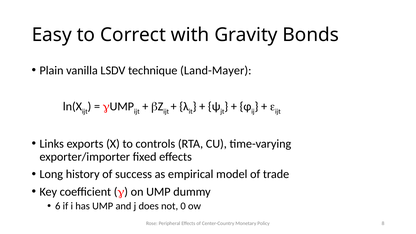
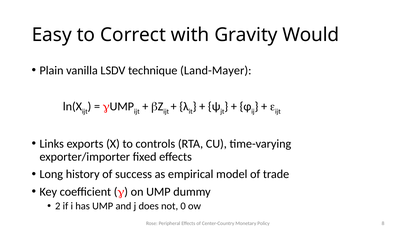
Bonds: Bonds -> Would
6: 6 -> 2
